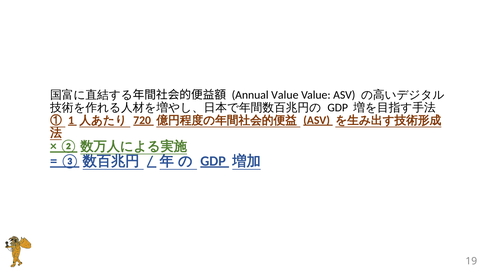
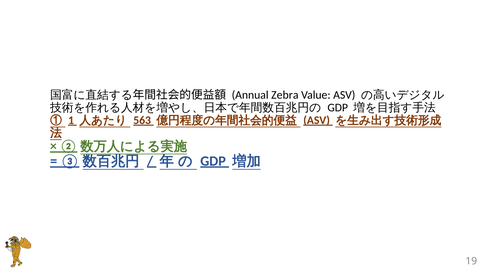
Annual Value: Value -> Zebra
720: 720 -> 563
